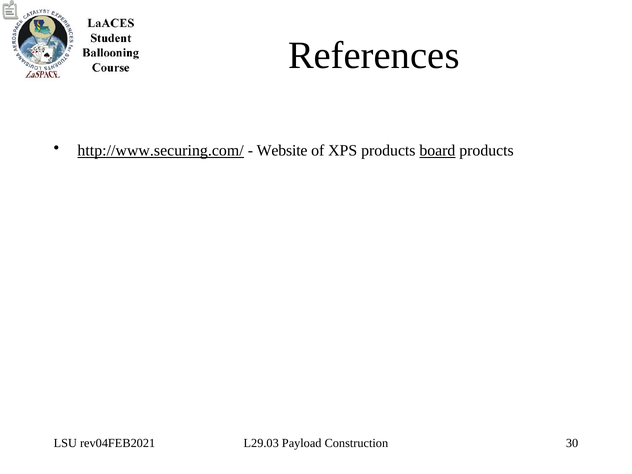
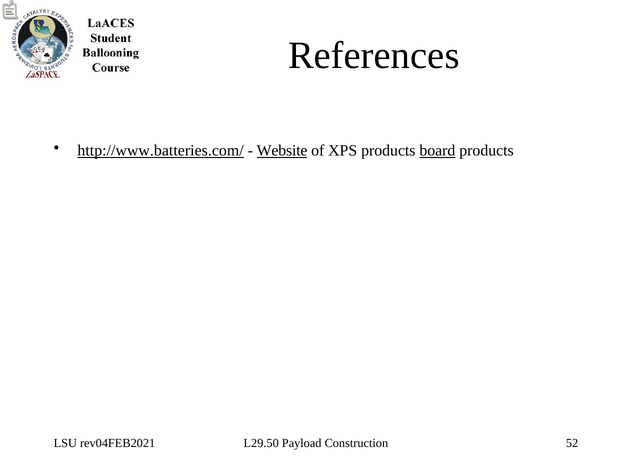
http://www.securing.com/: http://www.securing.com/ -> http://www.batteries.com/
Website underline: none -> present
L29.03: L29.03 -> L29.50
30: 30 -> 52
